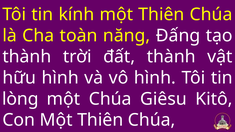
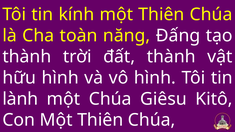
lòng: lòng -> lành
